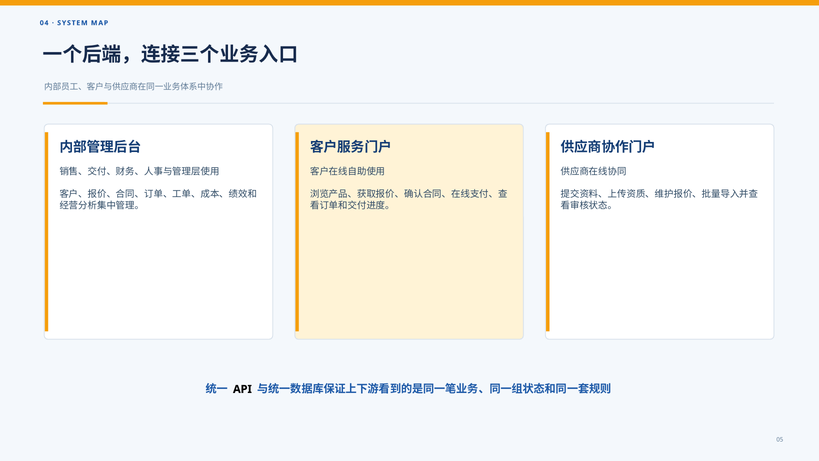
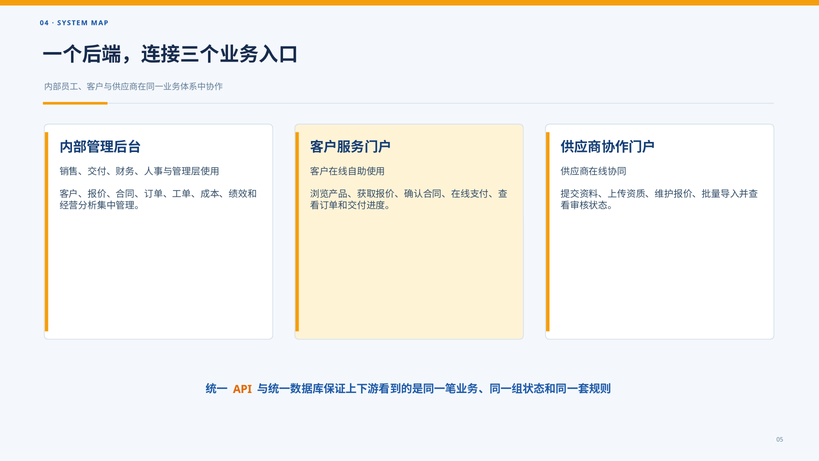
API colour: black -> orange
